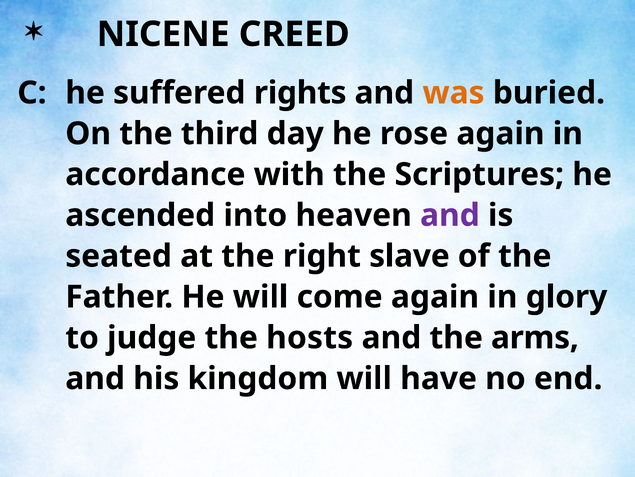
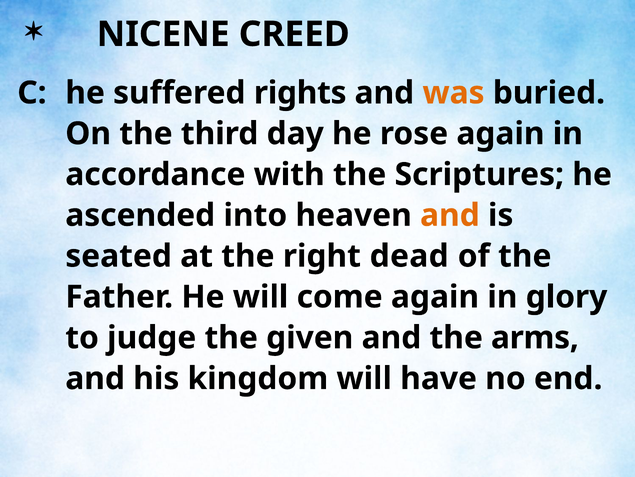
and at (450, 215) colour: purple -> orange
slave: slave -> dead
hosts: hosts -> given
